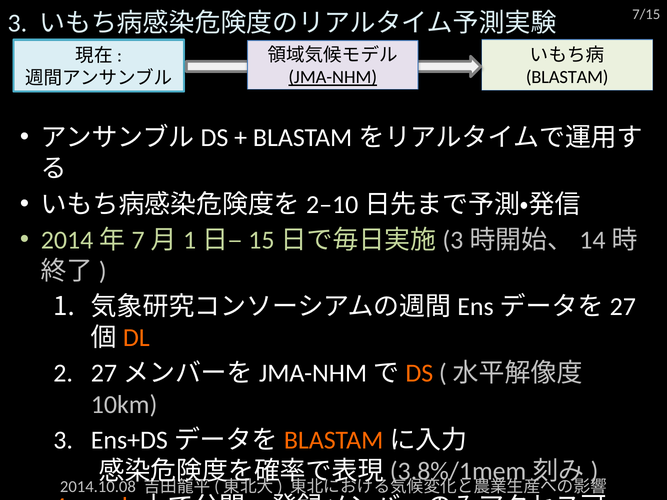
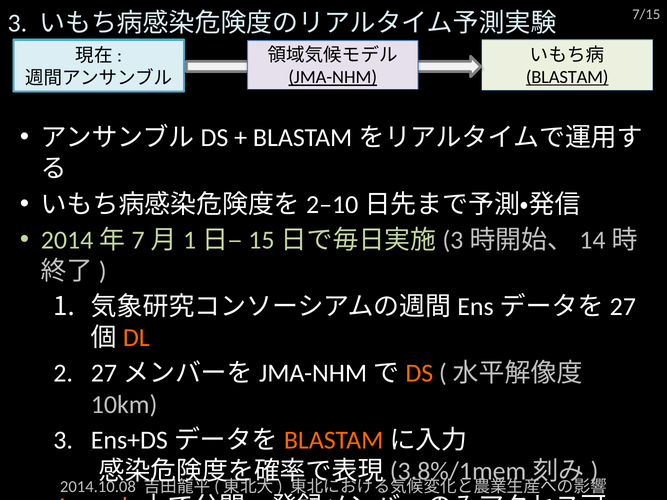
BLASTAM underline: none -> present
